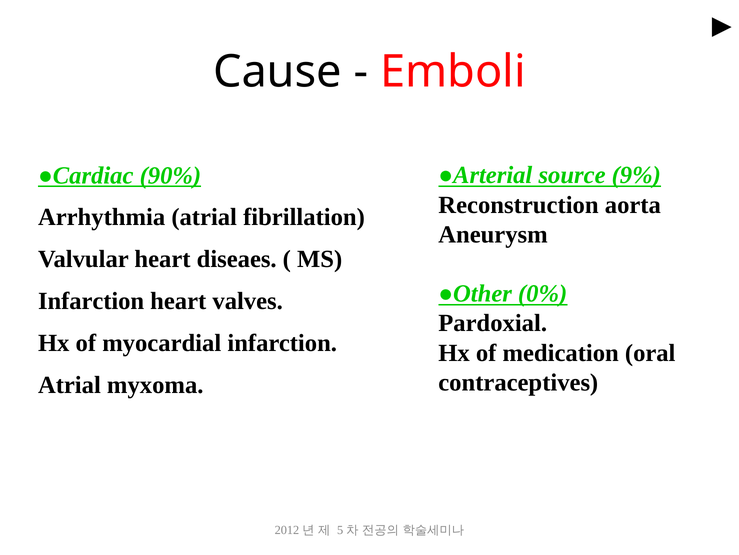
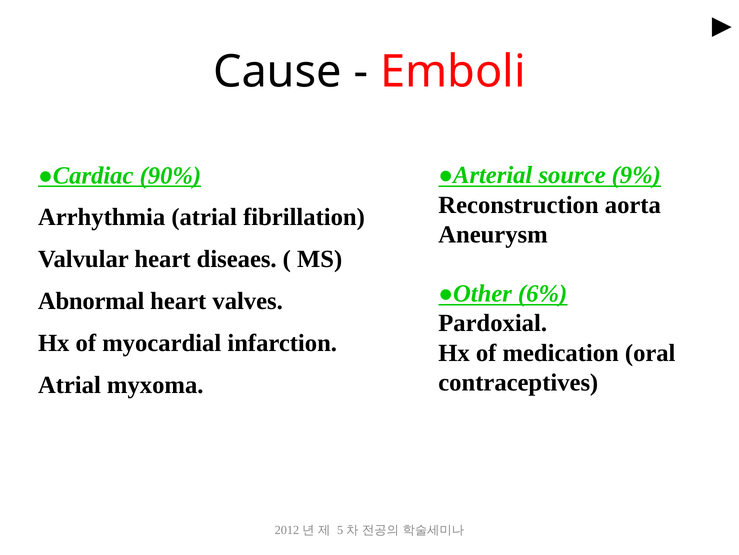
0%: 0% -> 6%
Infarction at (91, 301): Infarction -> Abnormal
